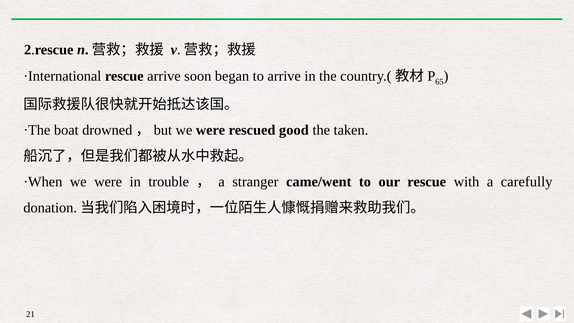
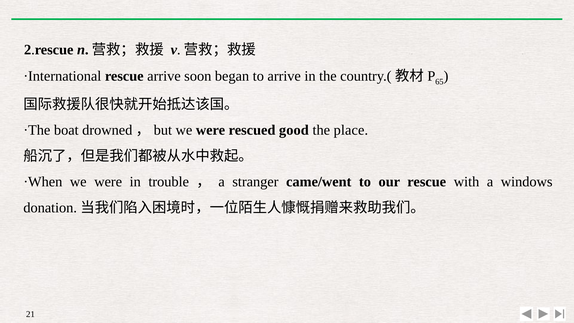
taken: taken -> place
carefully: carefully -> windows
